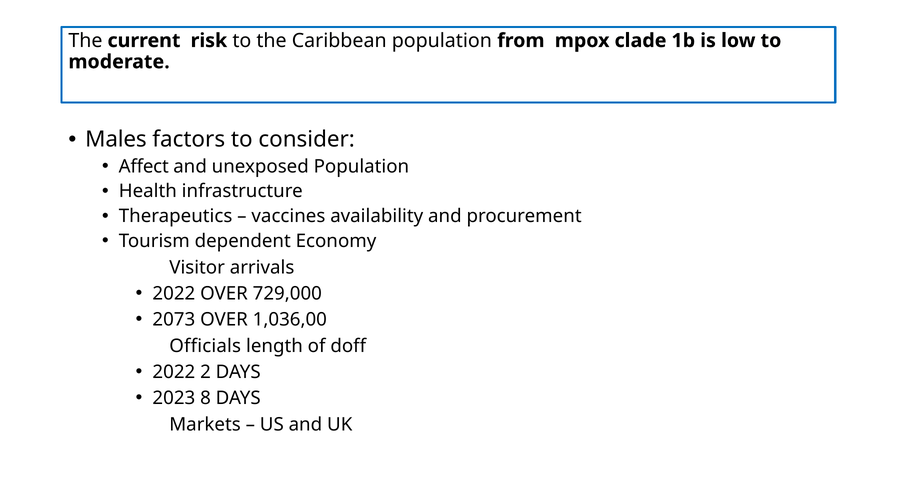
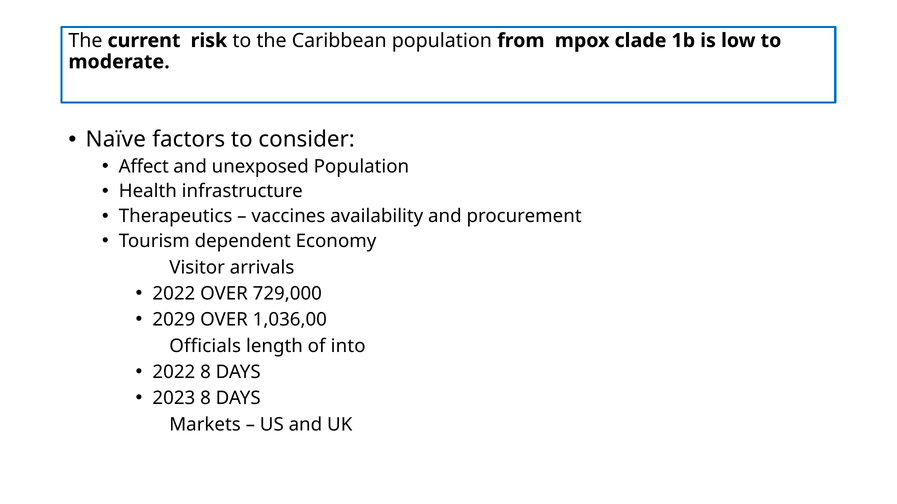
Males: Males -> Naïve
2073: 2073 -> 2029
doff: doff -> into
2022 2: 2 -> 8
